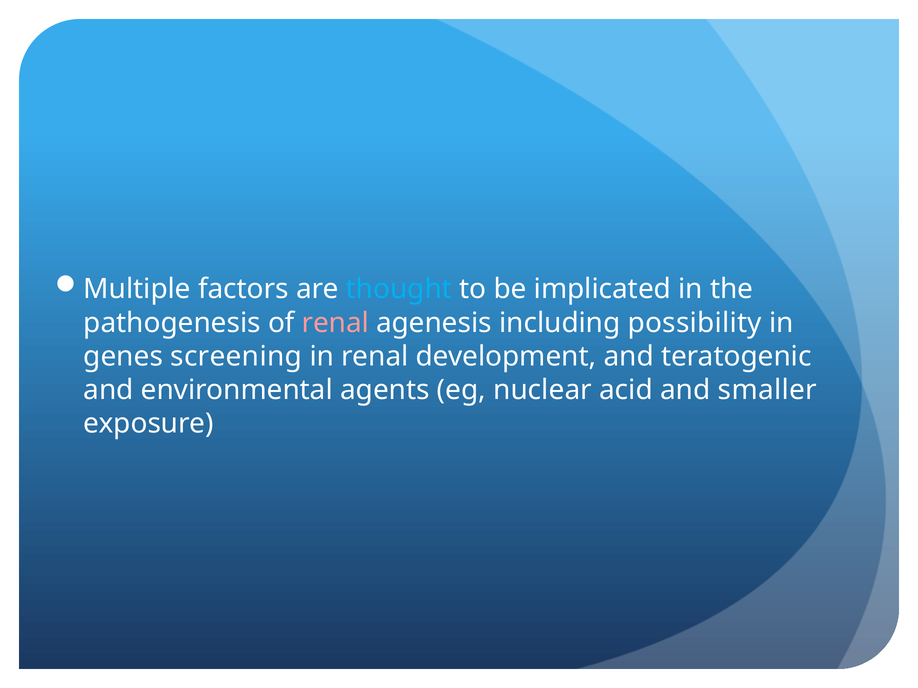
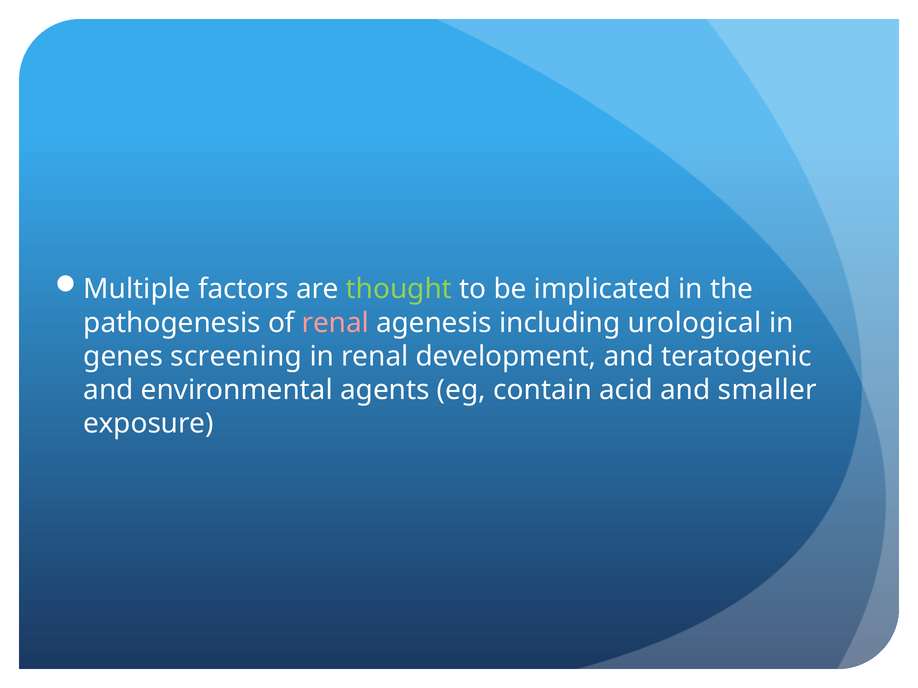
thought colour: light blue -> light green
possibility: possibility -> urological
nuclear: nuclear -> contain
